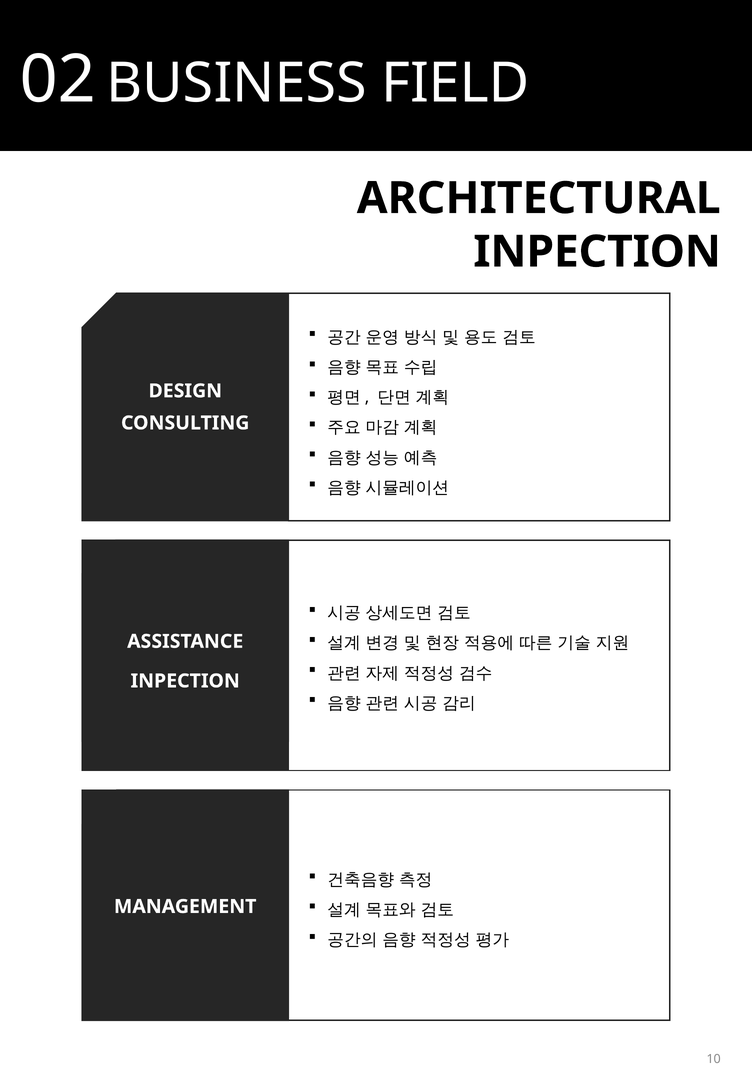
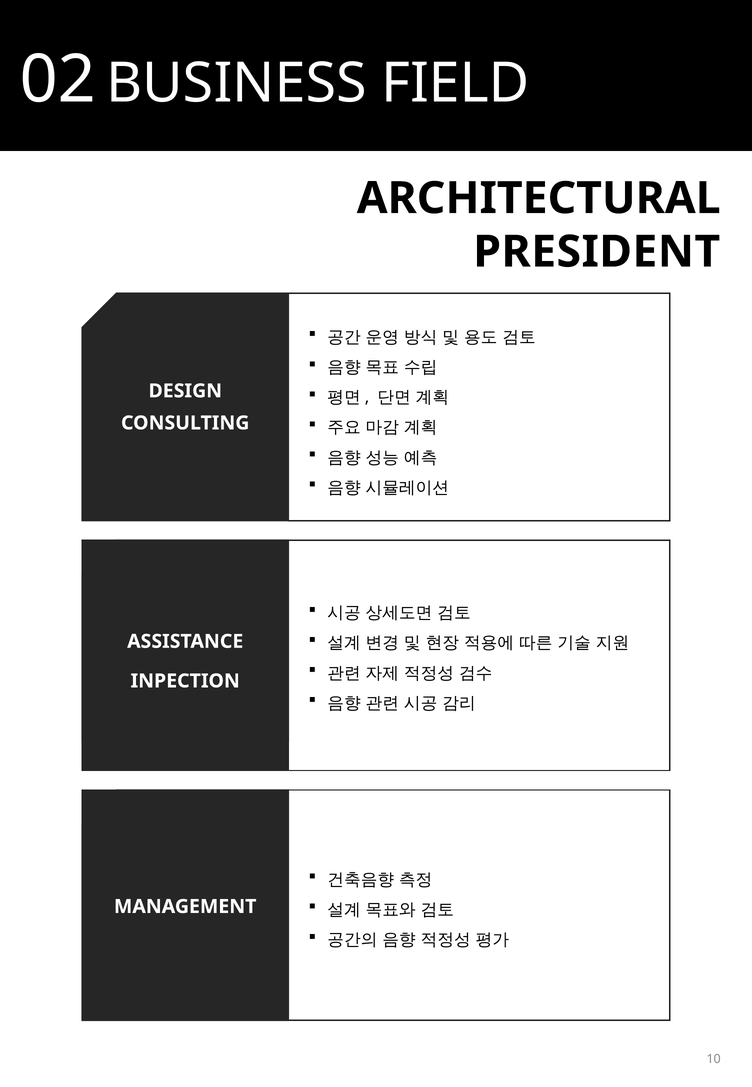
INPECTION at (597, 252): INPECTION -> PRESIDENT
